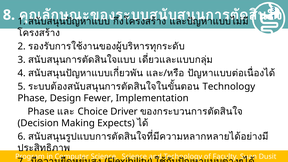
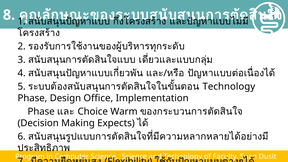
Fewer: Fewer -> Office
Driver: Driver -> Warm
